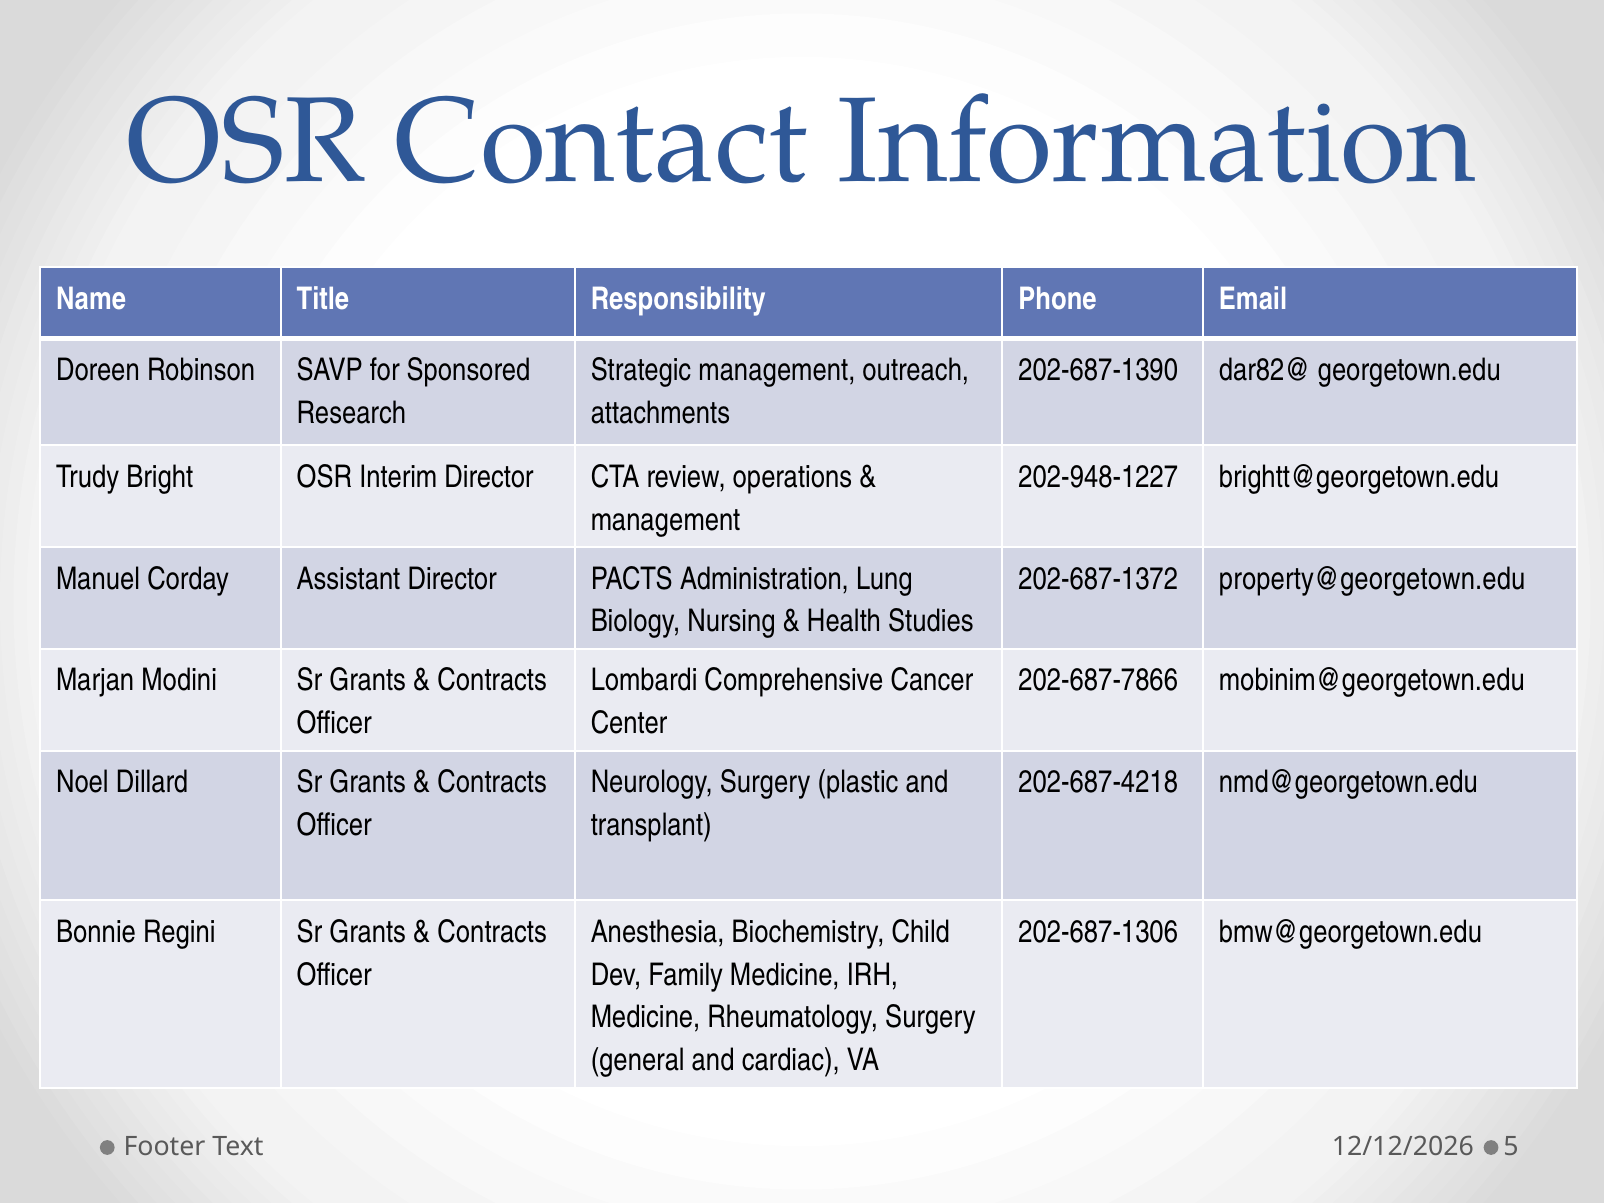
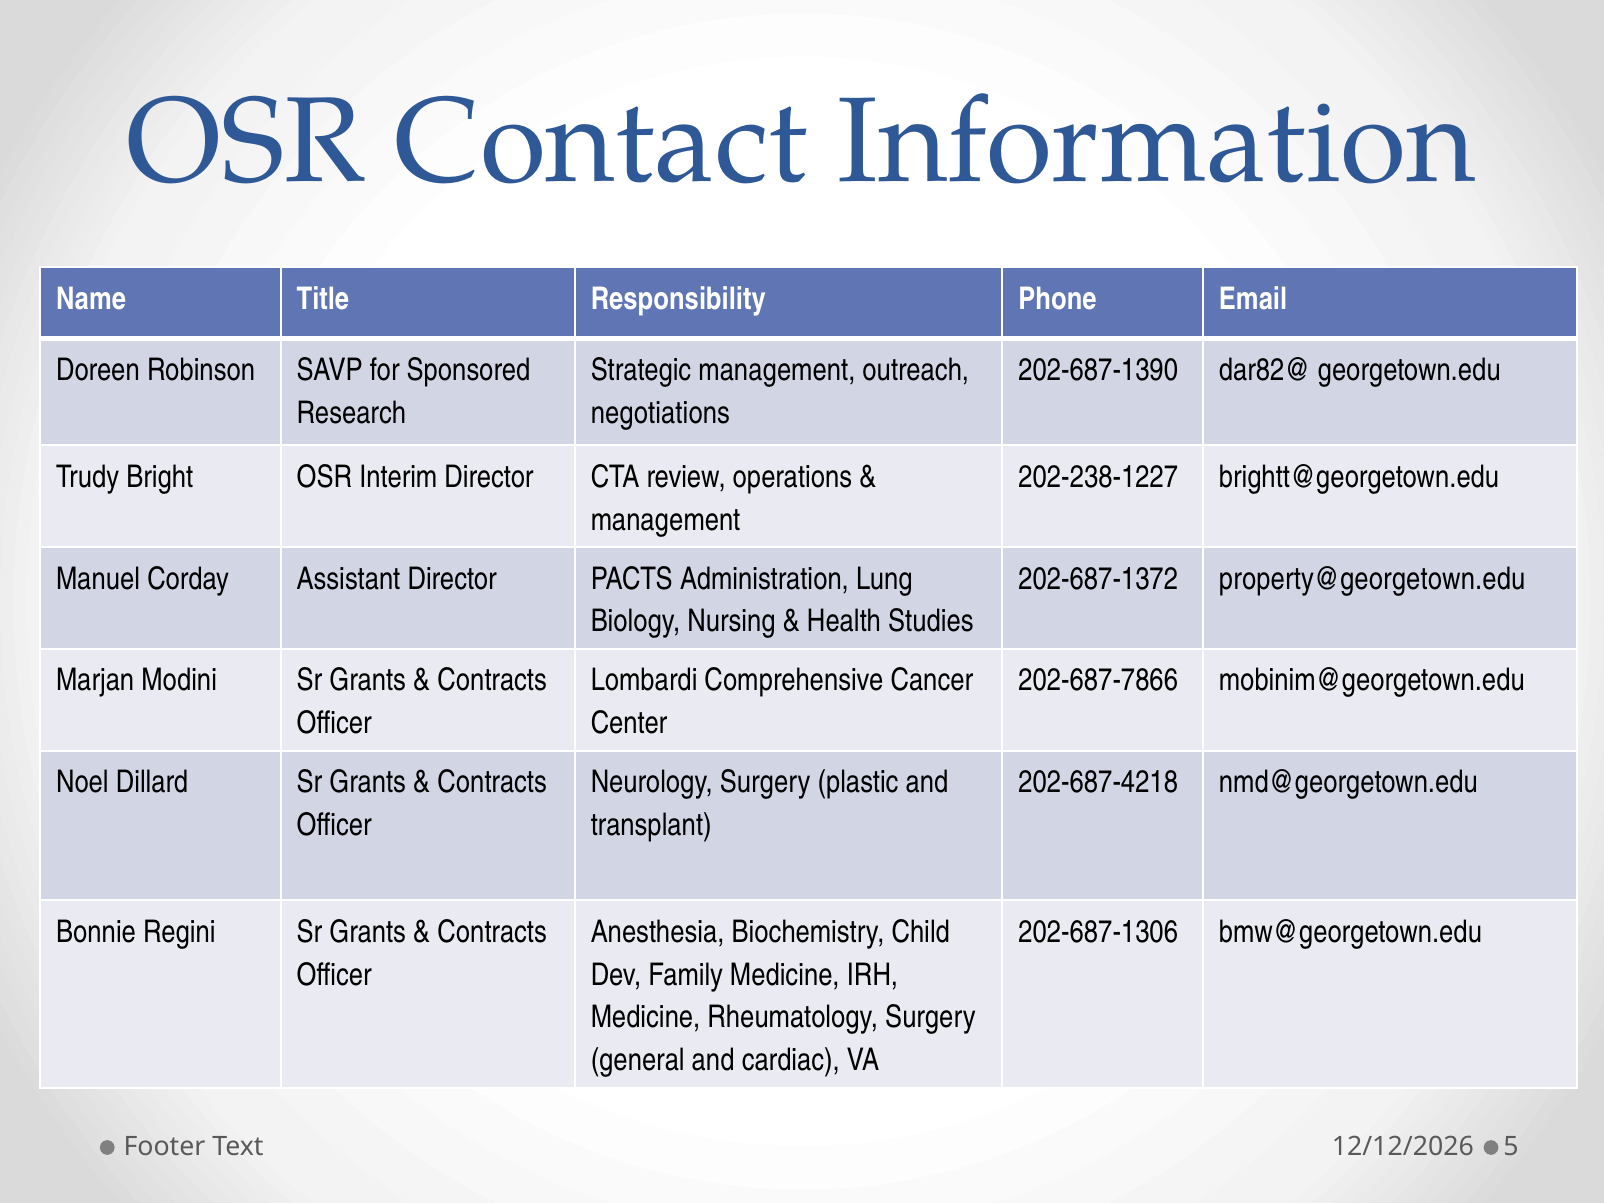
attachments: attachments -> negotiations
202-948-1227: 202-948-1227 -> 202-238-1227
